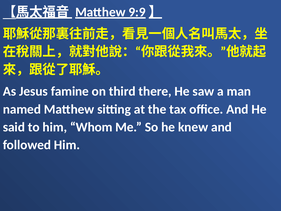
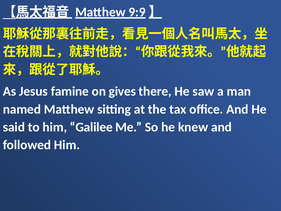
third: third -> gives
Whom: Whom -> Galilee
